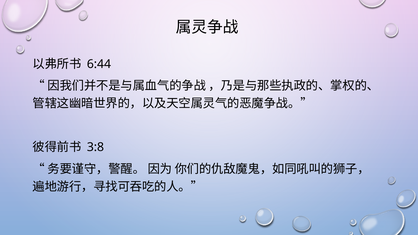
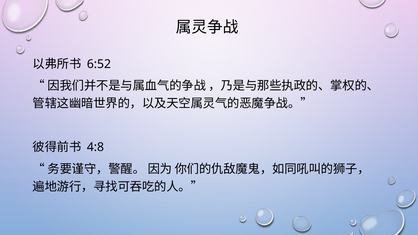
6:44: 6:44 -> 6:52
3:8: 3:8 -> 4:8
